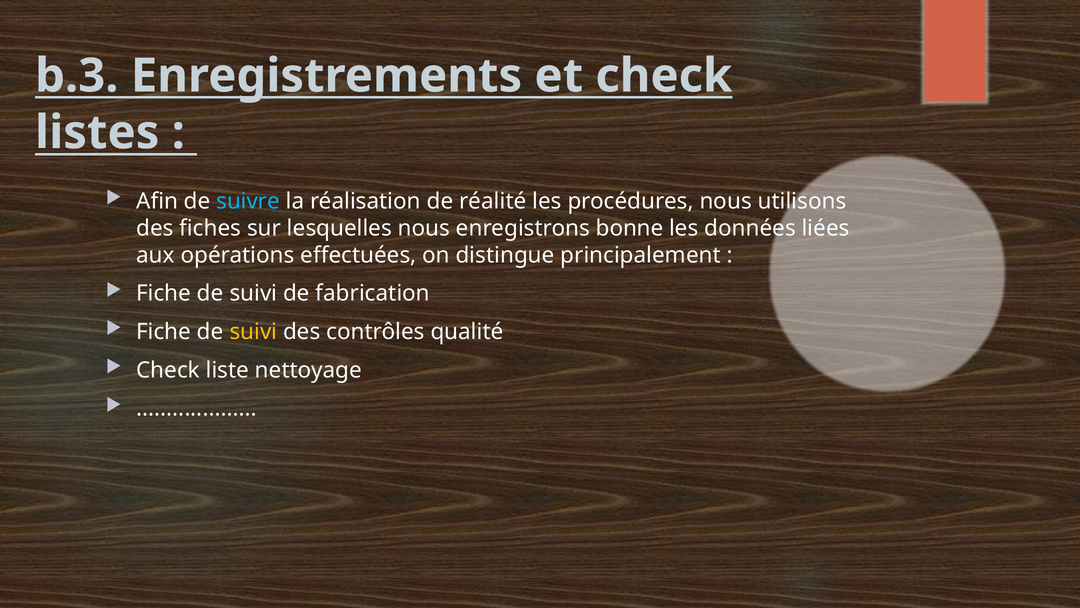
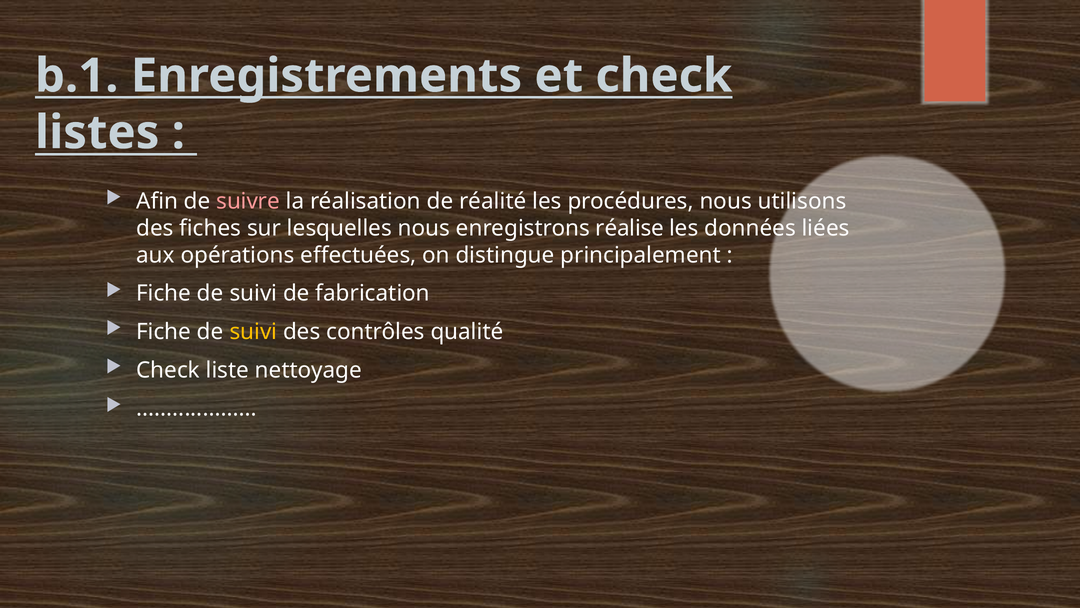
b.3: b.3 -> b.1
suivre colour: light blue -> pink
bonne: bonne -> réalise
